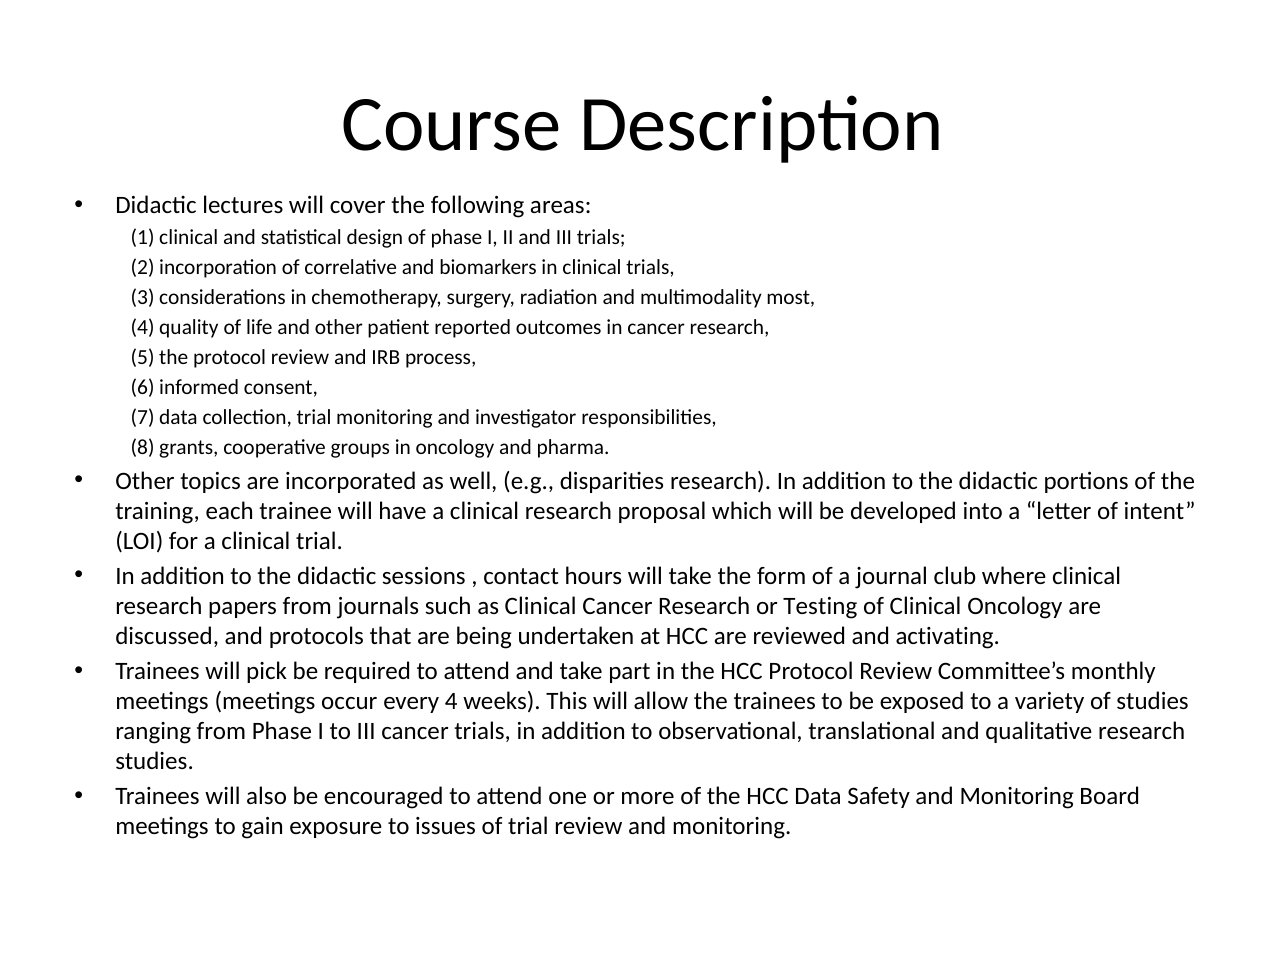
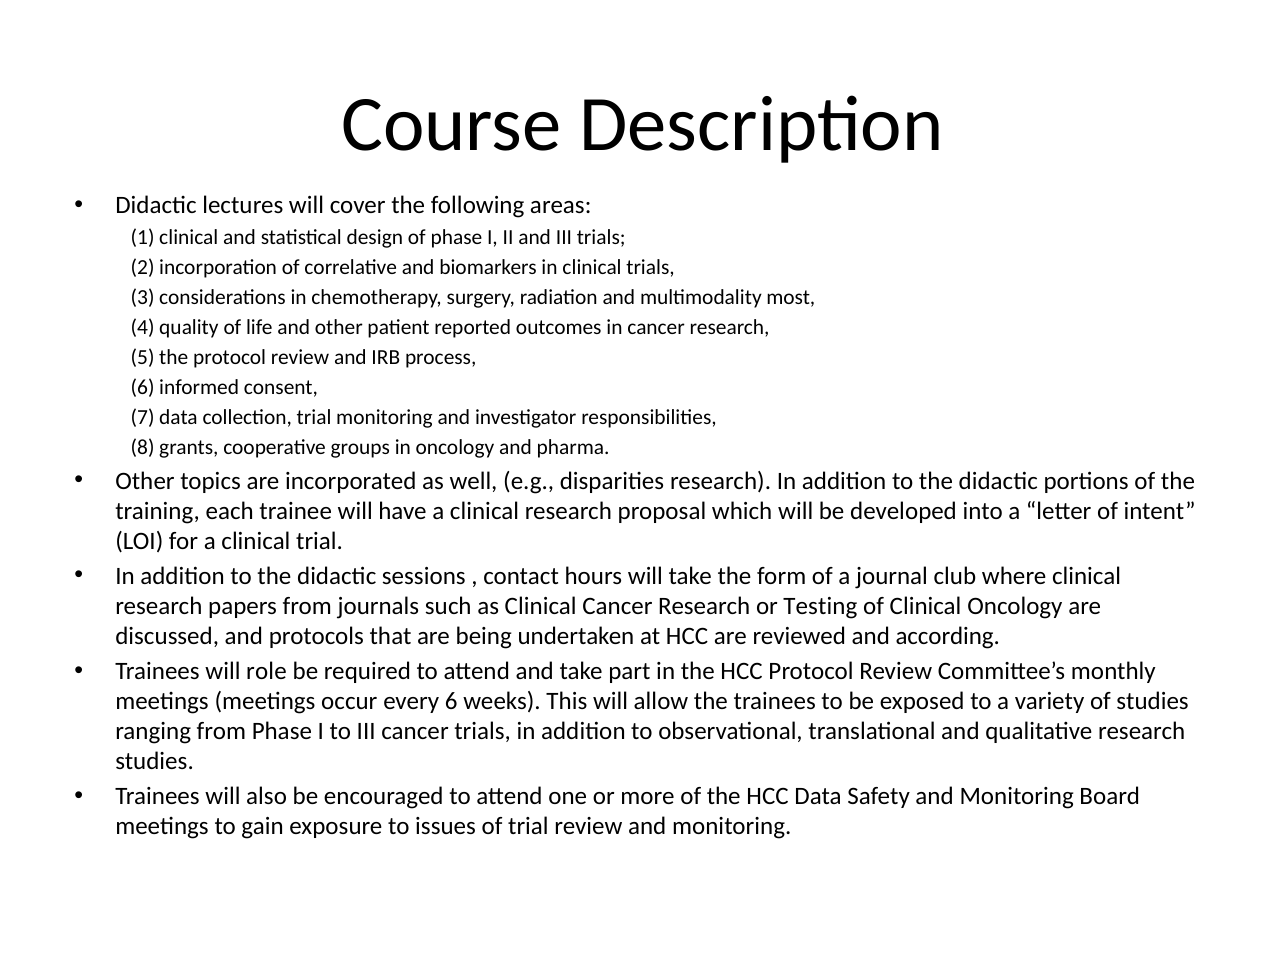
activating: activating -> according
pick: pick -> role
every 4: 4 -> 6
